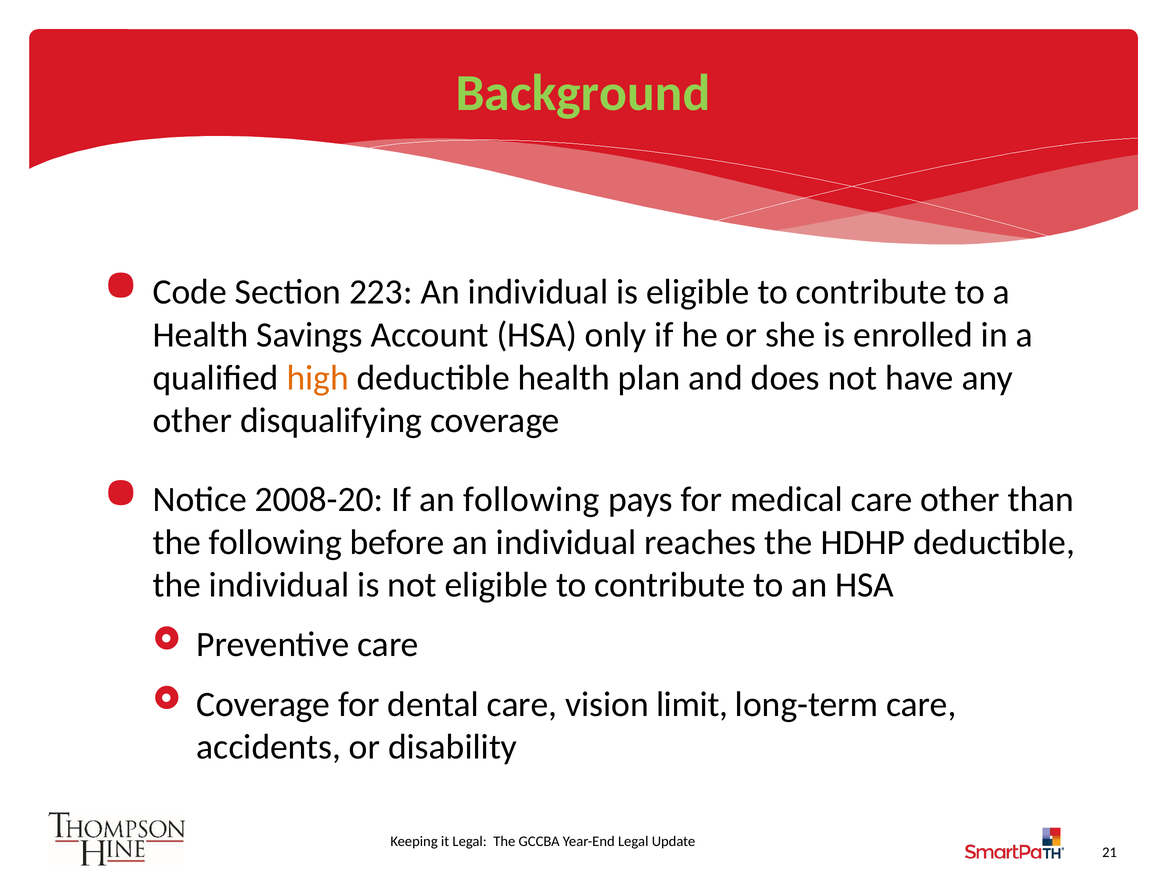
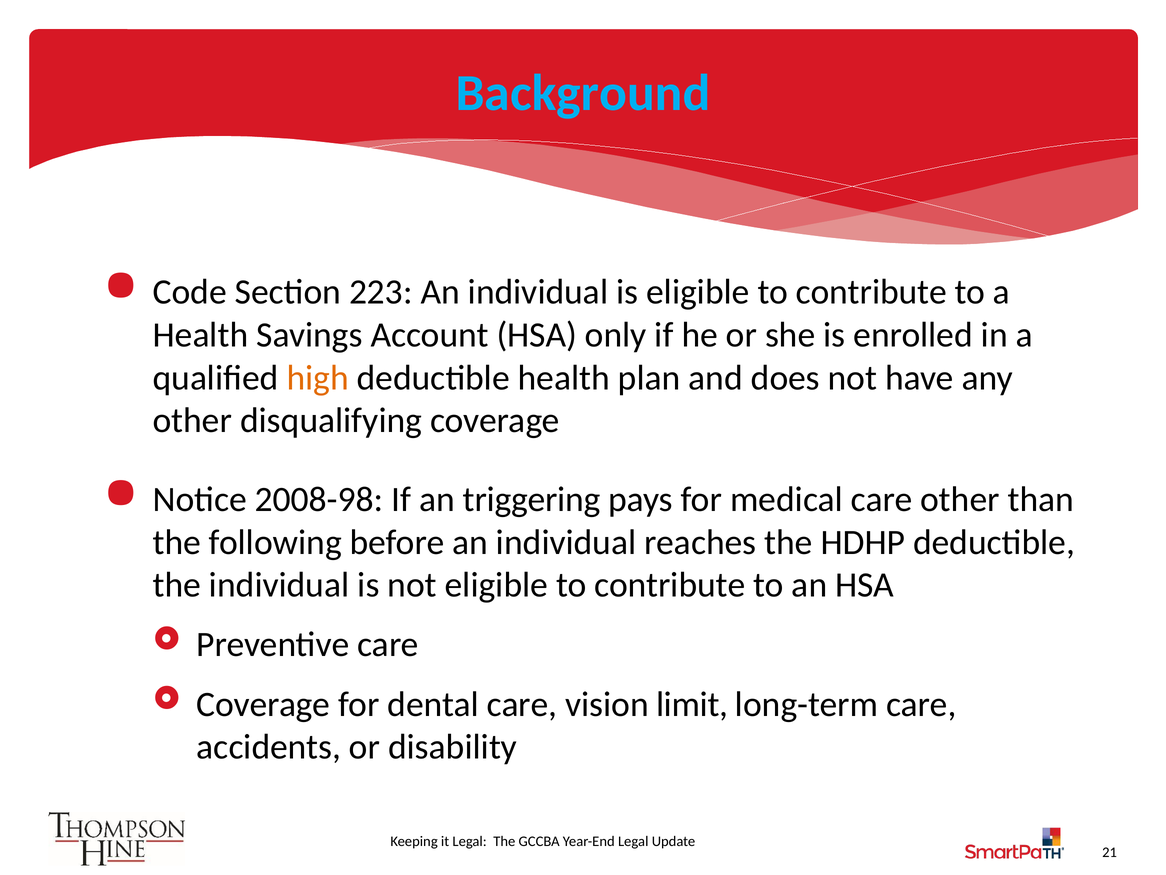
Background colour: light green -> light blue
2008-20: 2008-20 -> 2008-98
an following: following -> triggering
